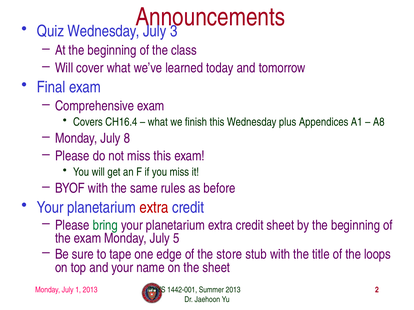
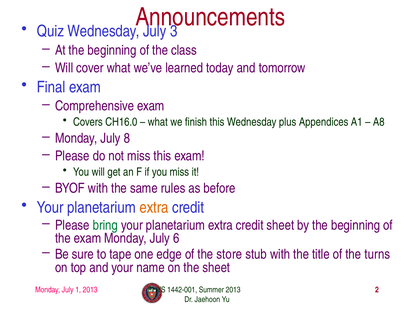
CH16.4: CH16.4 -> CH16.0
extra at (154, 208) colour: red -> orange
5: 5 -> 6
loops: loops -> turns
